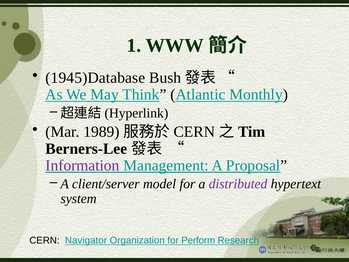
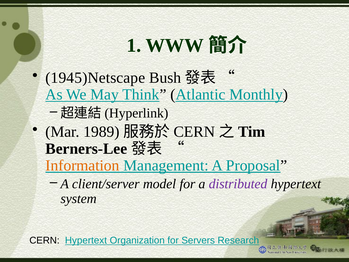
1945)Database: 1945)Database -> 1945)Netscape
Information colour: purple -> orange
CERN Navigator: Navigator -> Hypertext
Perform: Perform -> Servers
